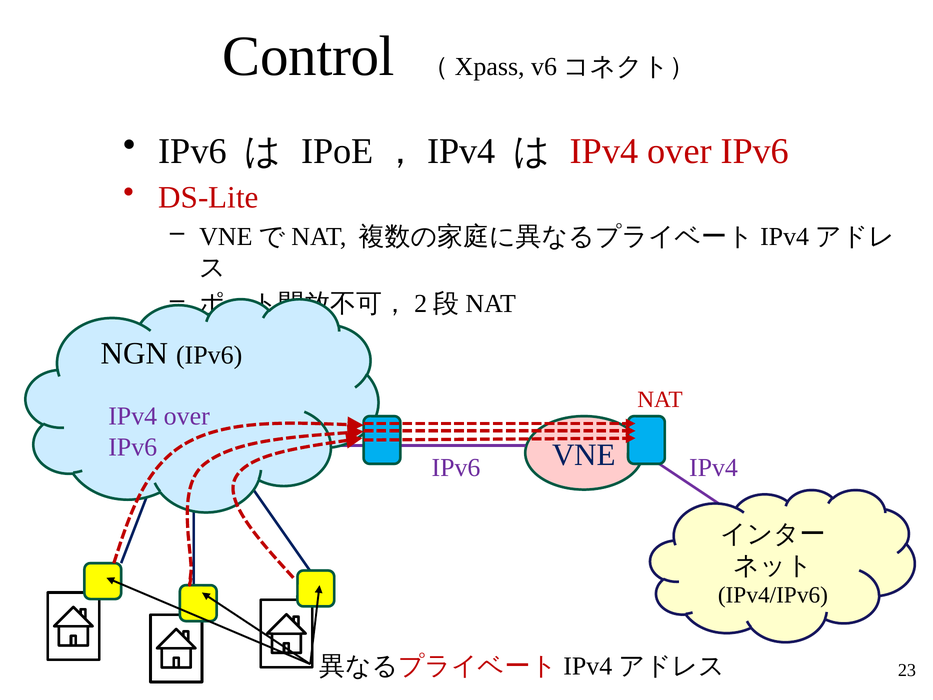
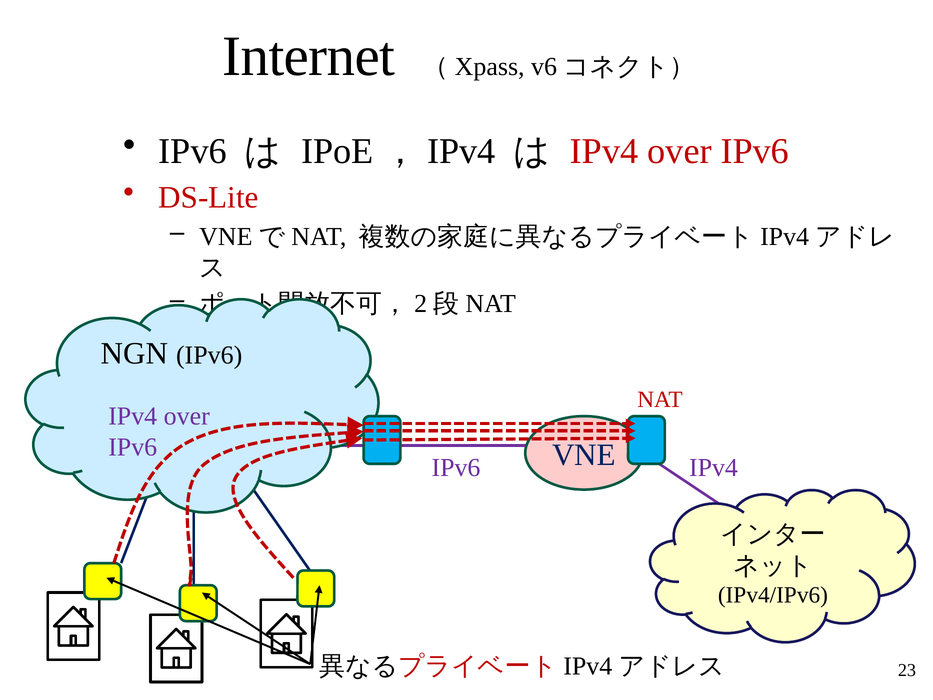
Control: Control -> Internet
